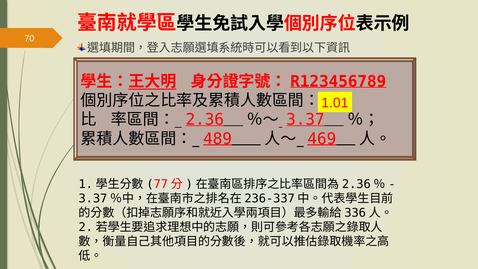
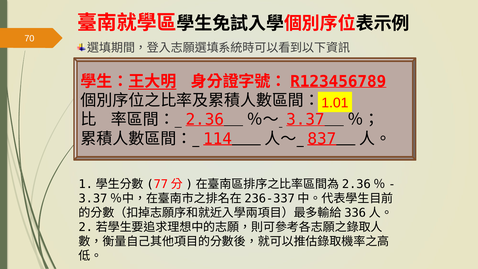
489: 489 -> 114
469: 469 -> 837
